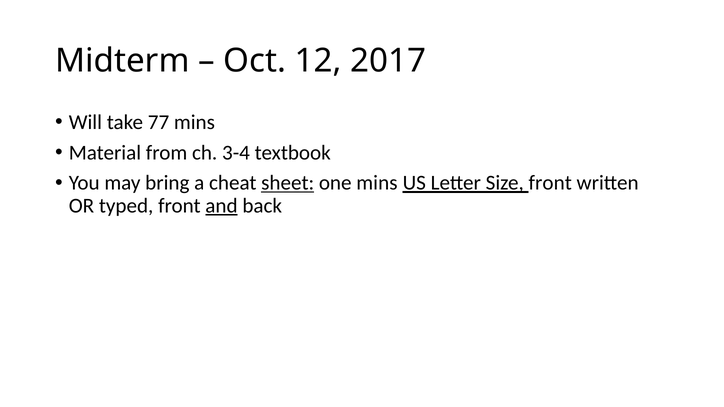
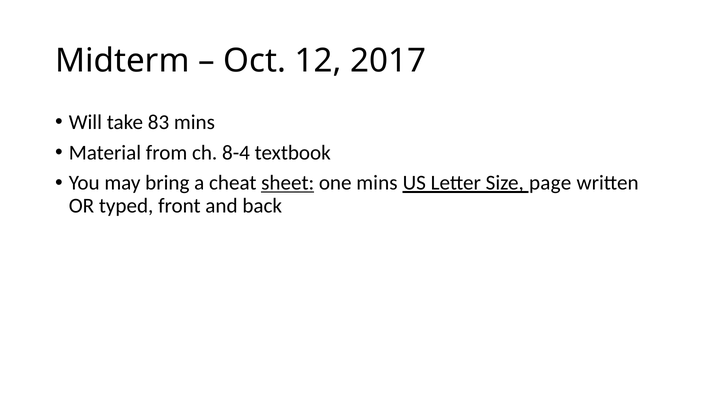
77: 77 -> 83
3-4: 3-4 -> 8-4
Size front: front -> page
and underline: present -> none
